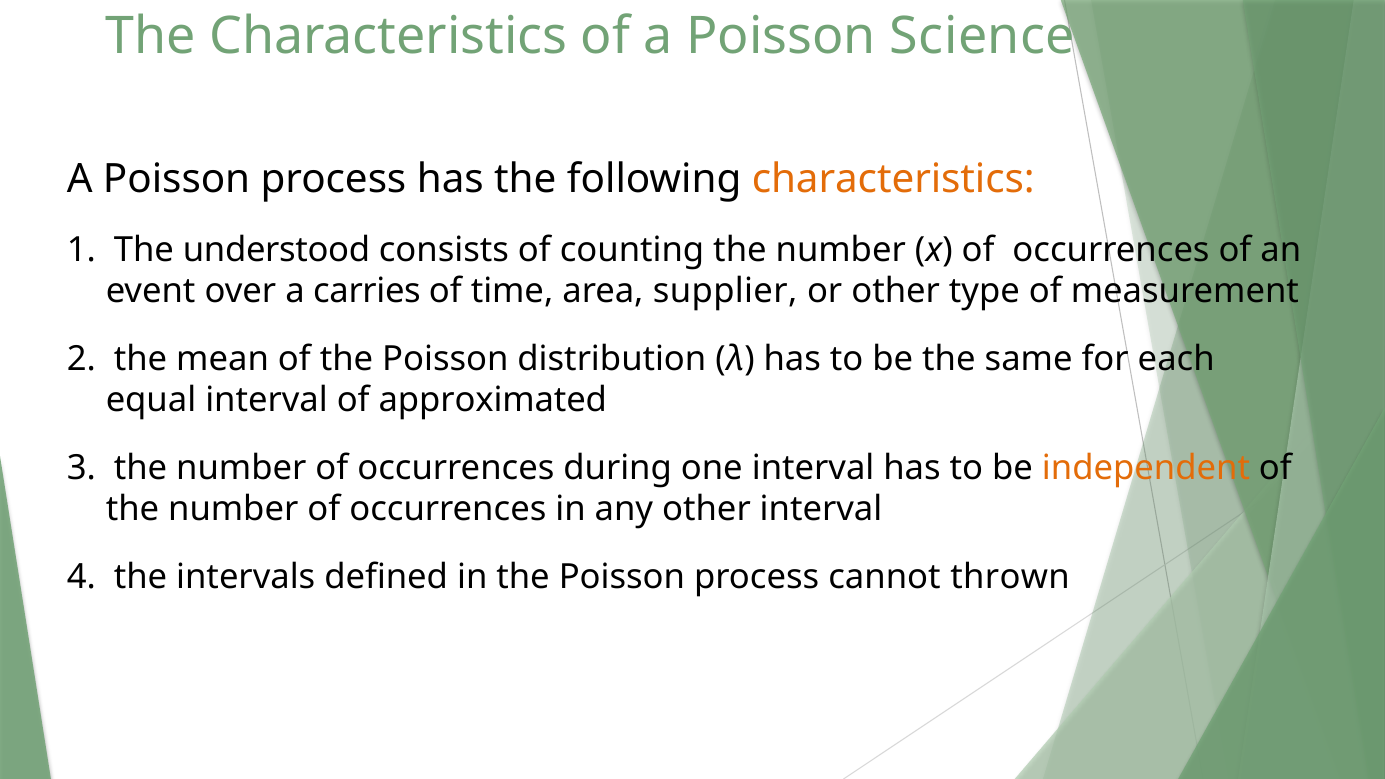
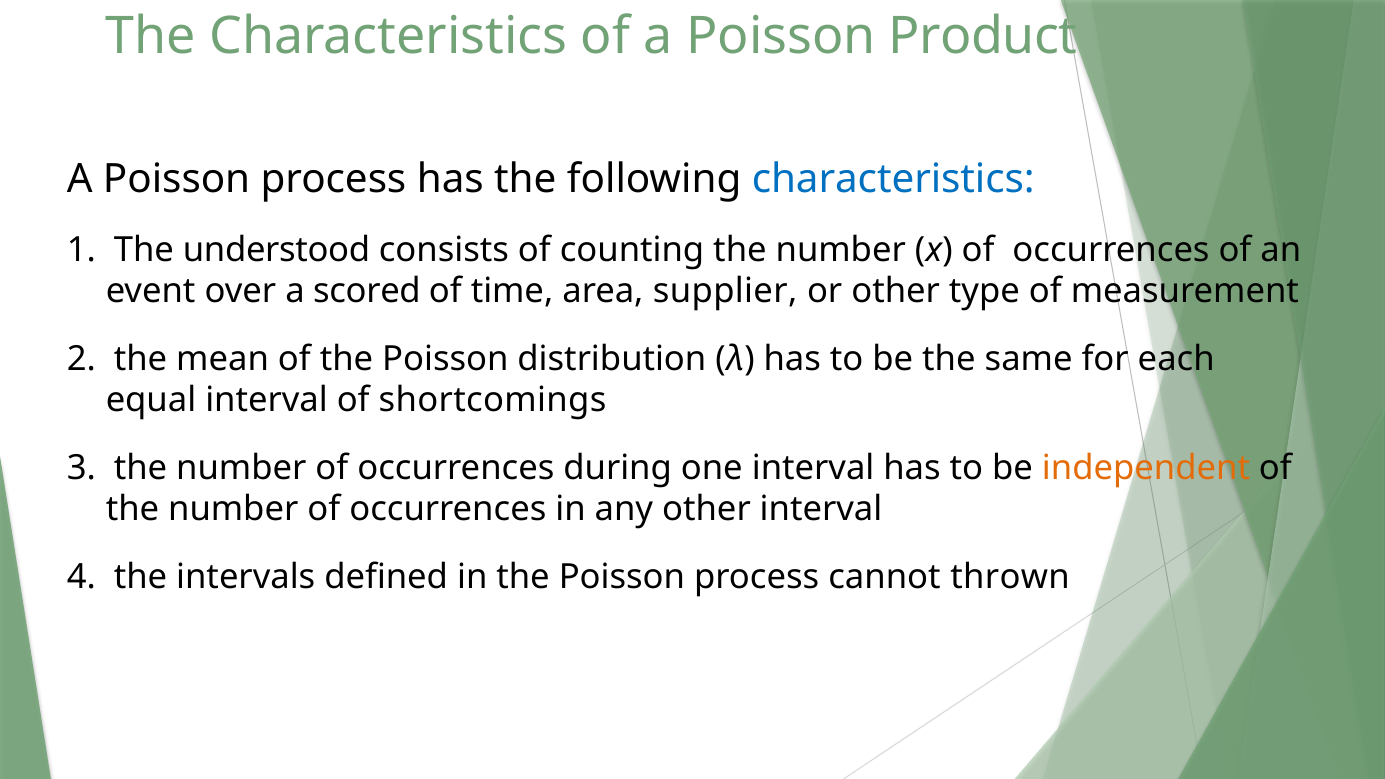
Science: Science -> Product
characteristics at (893, 179) colour: orange -> blue
carries: carries -> scored
approximated: approximated -> shortcomings
